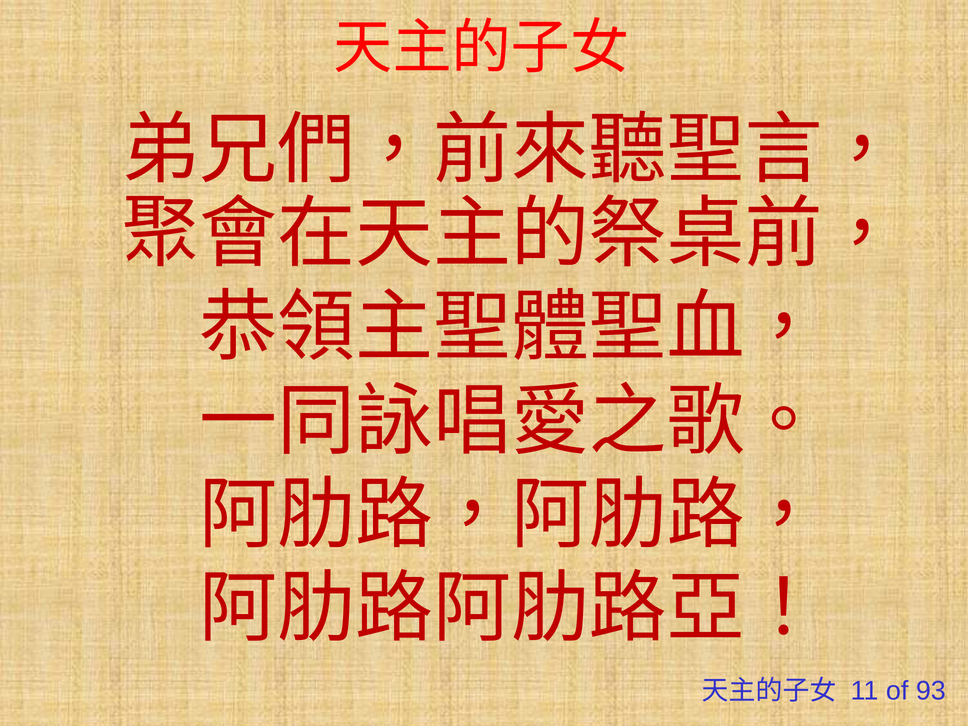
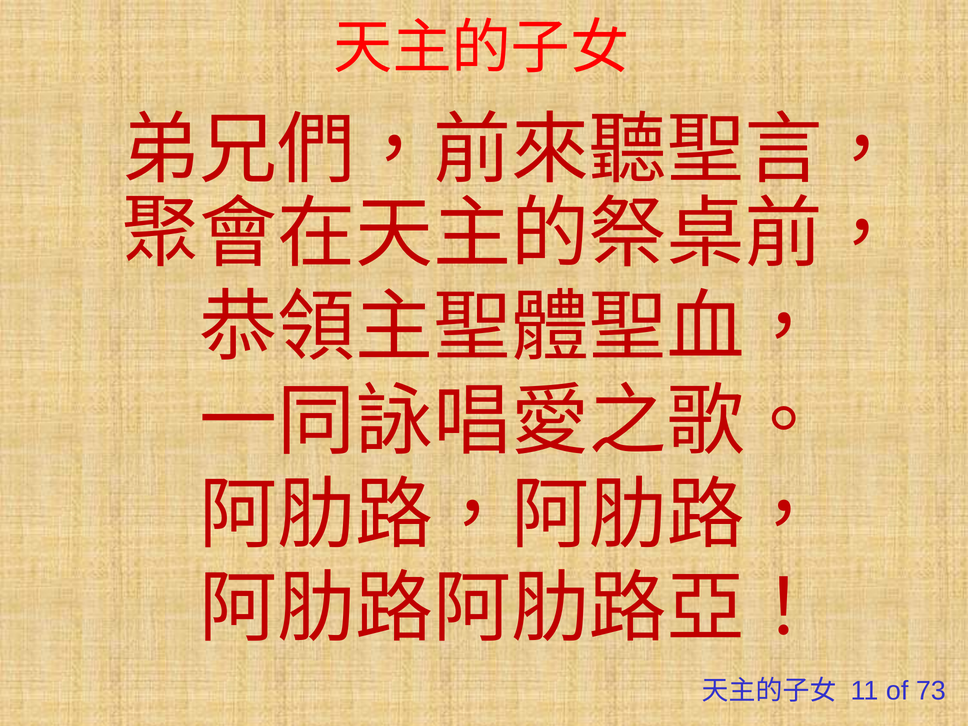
93: 93 -> 73
